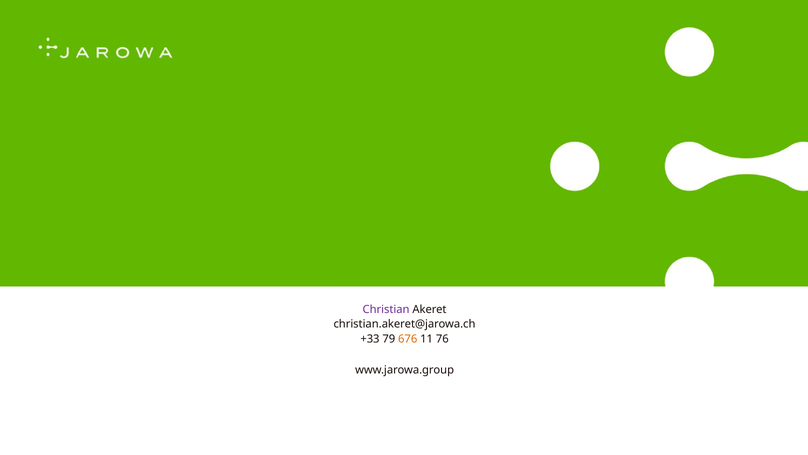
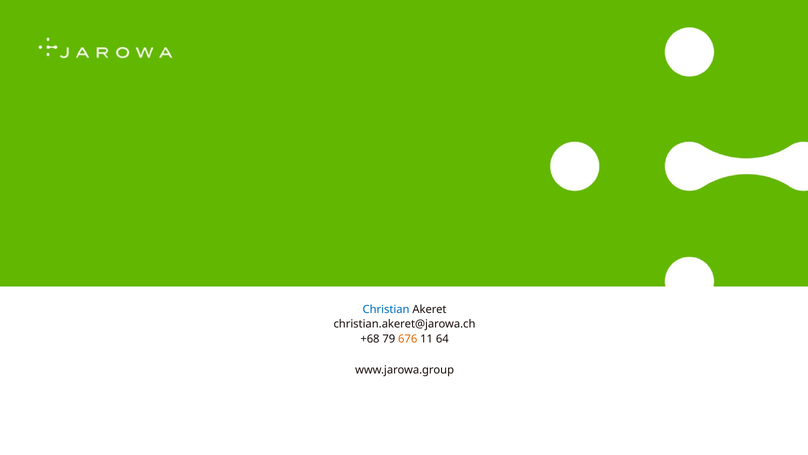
Christian colour: purple -> blue
+33: +33 -> +68
76: 76 -> 64
